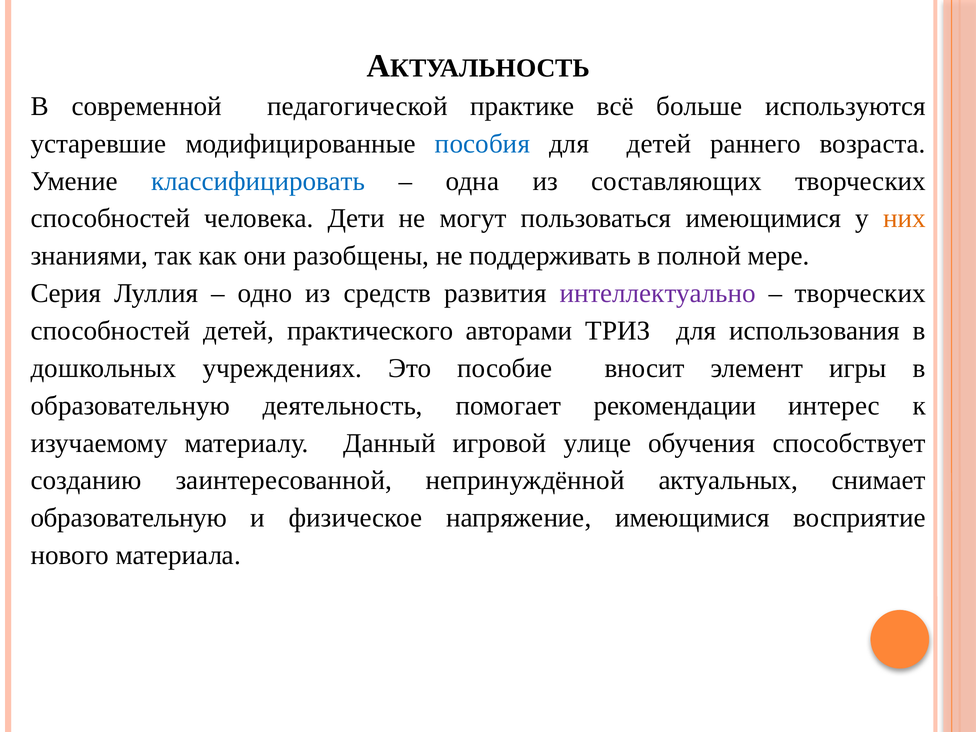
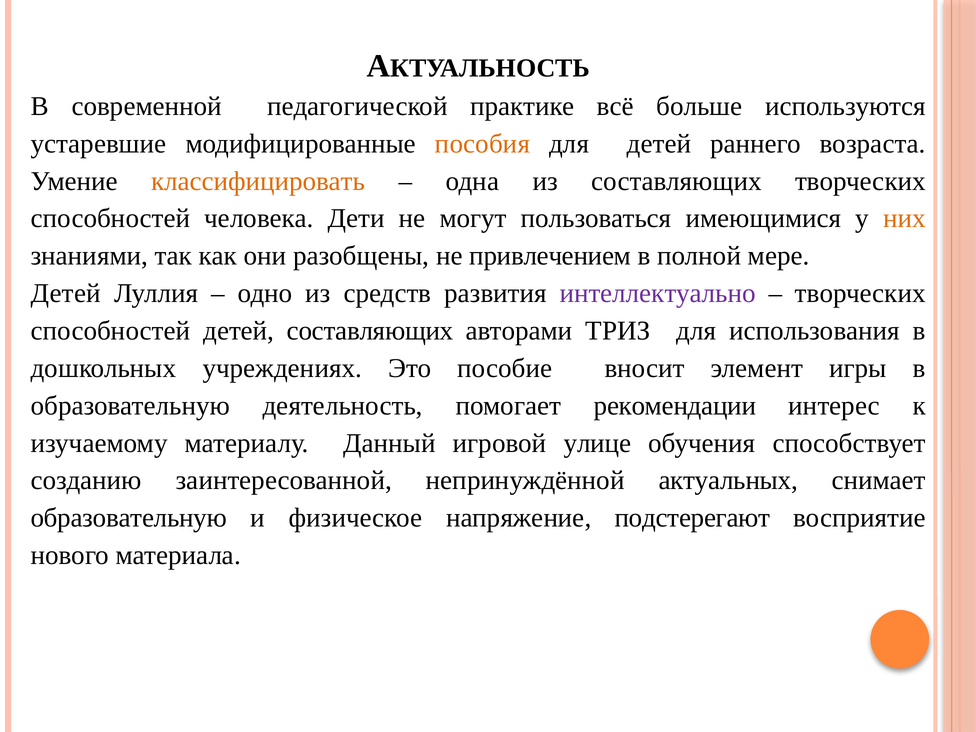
пособия colour: blue -> orange
классифицировать colour: blue -> orange
поддерживать: поддерживать -> привлечением
Серия at (66, 293): Серия -> Детей
детей практического: практического -> составляющих
напряжение имеющимися: имеющимися -> подстерегают
